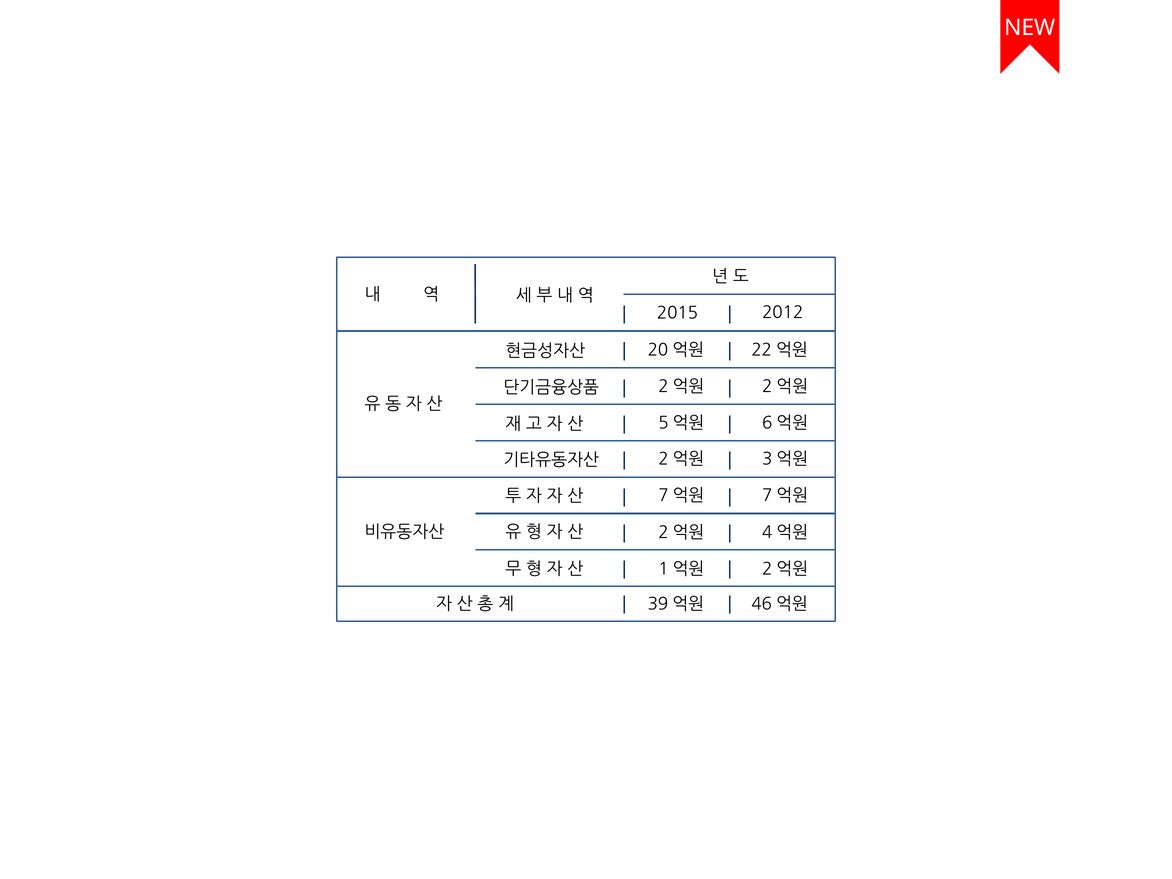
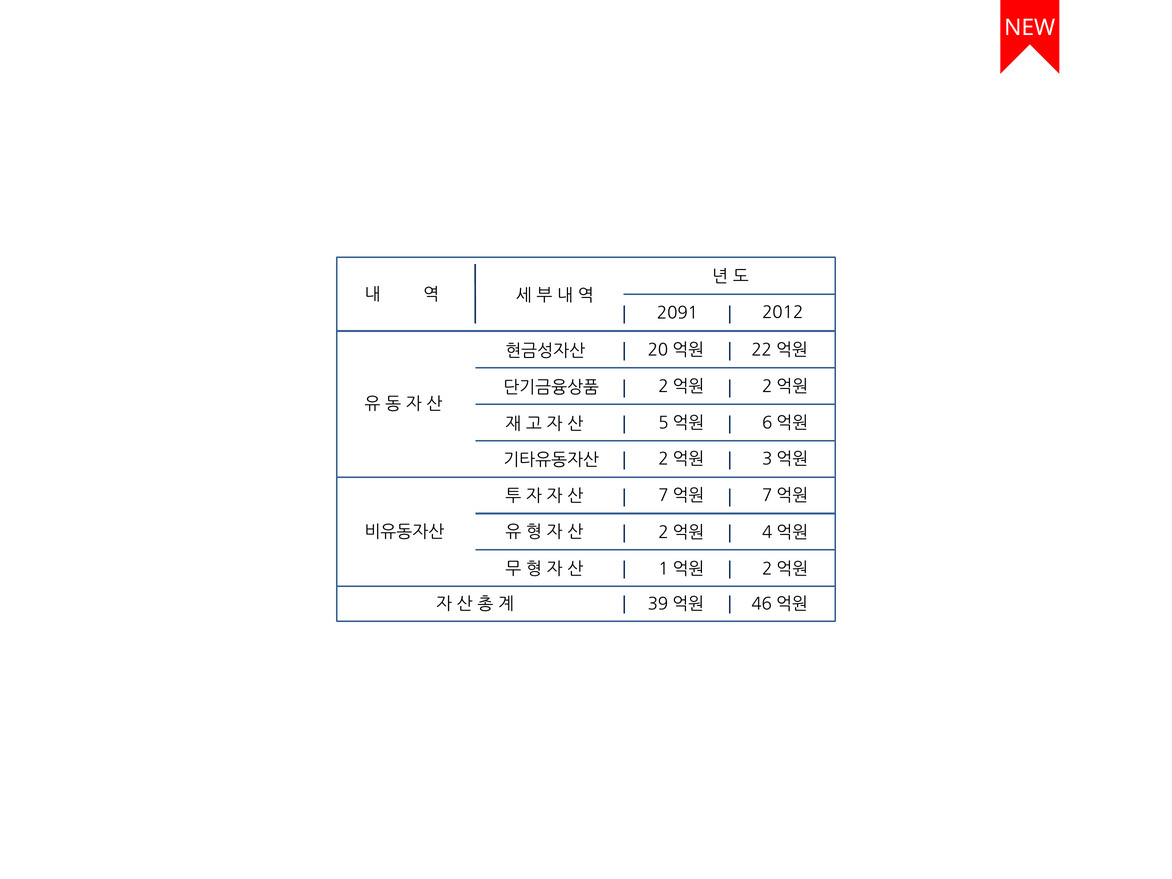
2015: 2015 -> 2091
